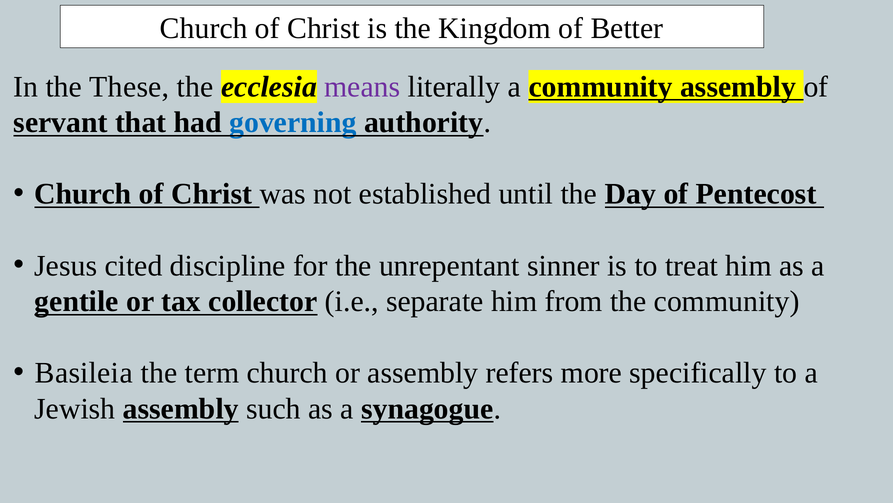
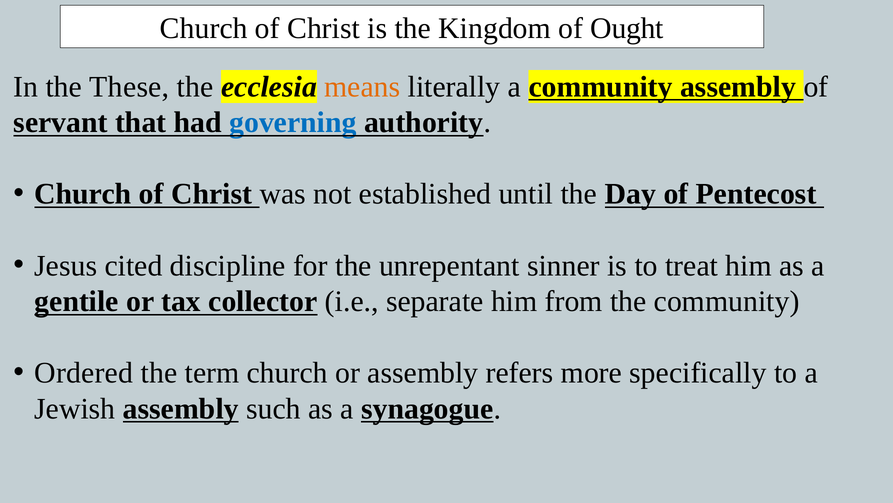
Better: Better -> Ought
means colour: purple -> orange
Basileia: Basileia -> Ordered
